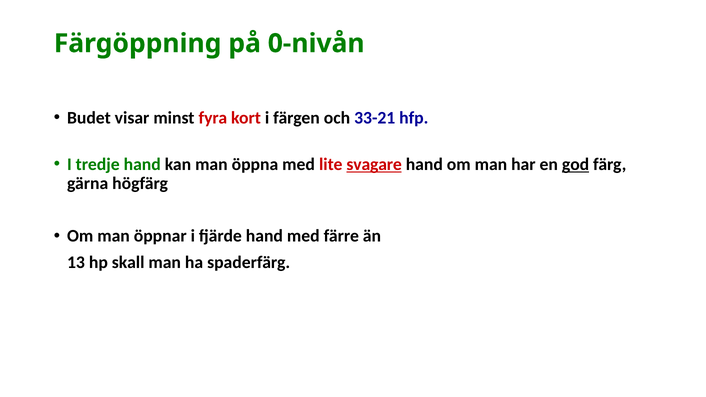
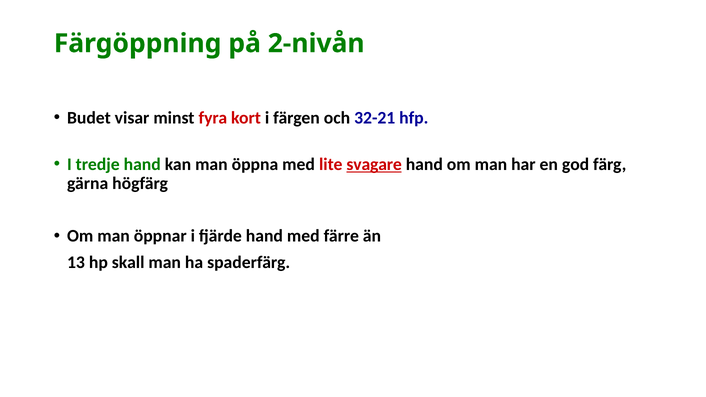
0-nivån: 0-nivån -> 2-nivån
33-21: 33-21 -> 32-21
god underline: present -> none
